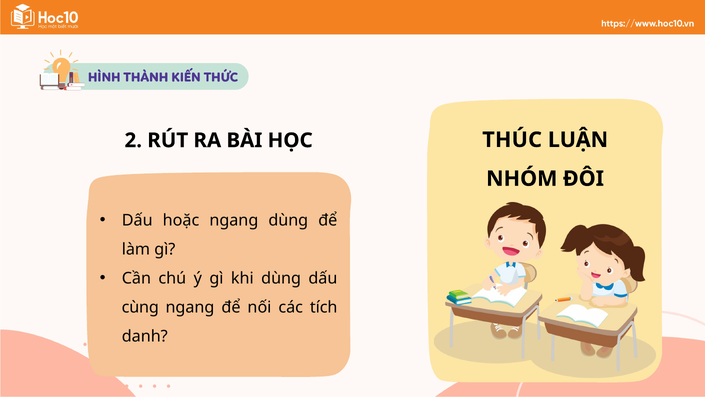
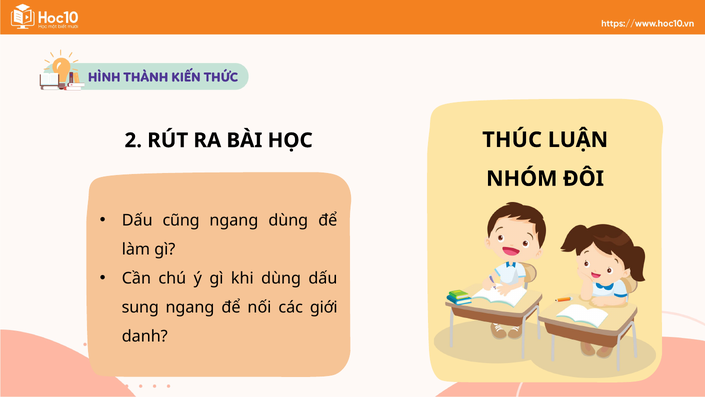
hoặc: hoặc -> cũng
cùng: cùng -> sung
tích: tích -> giới
